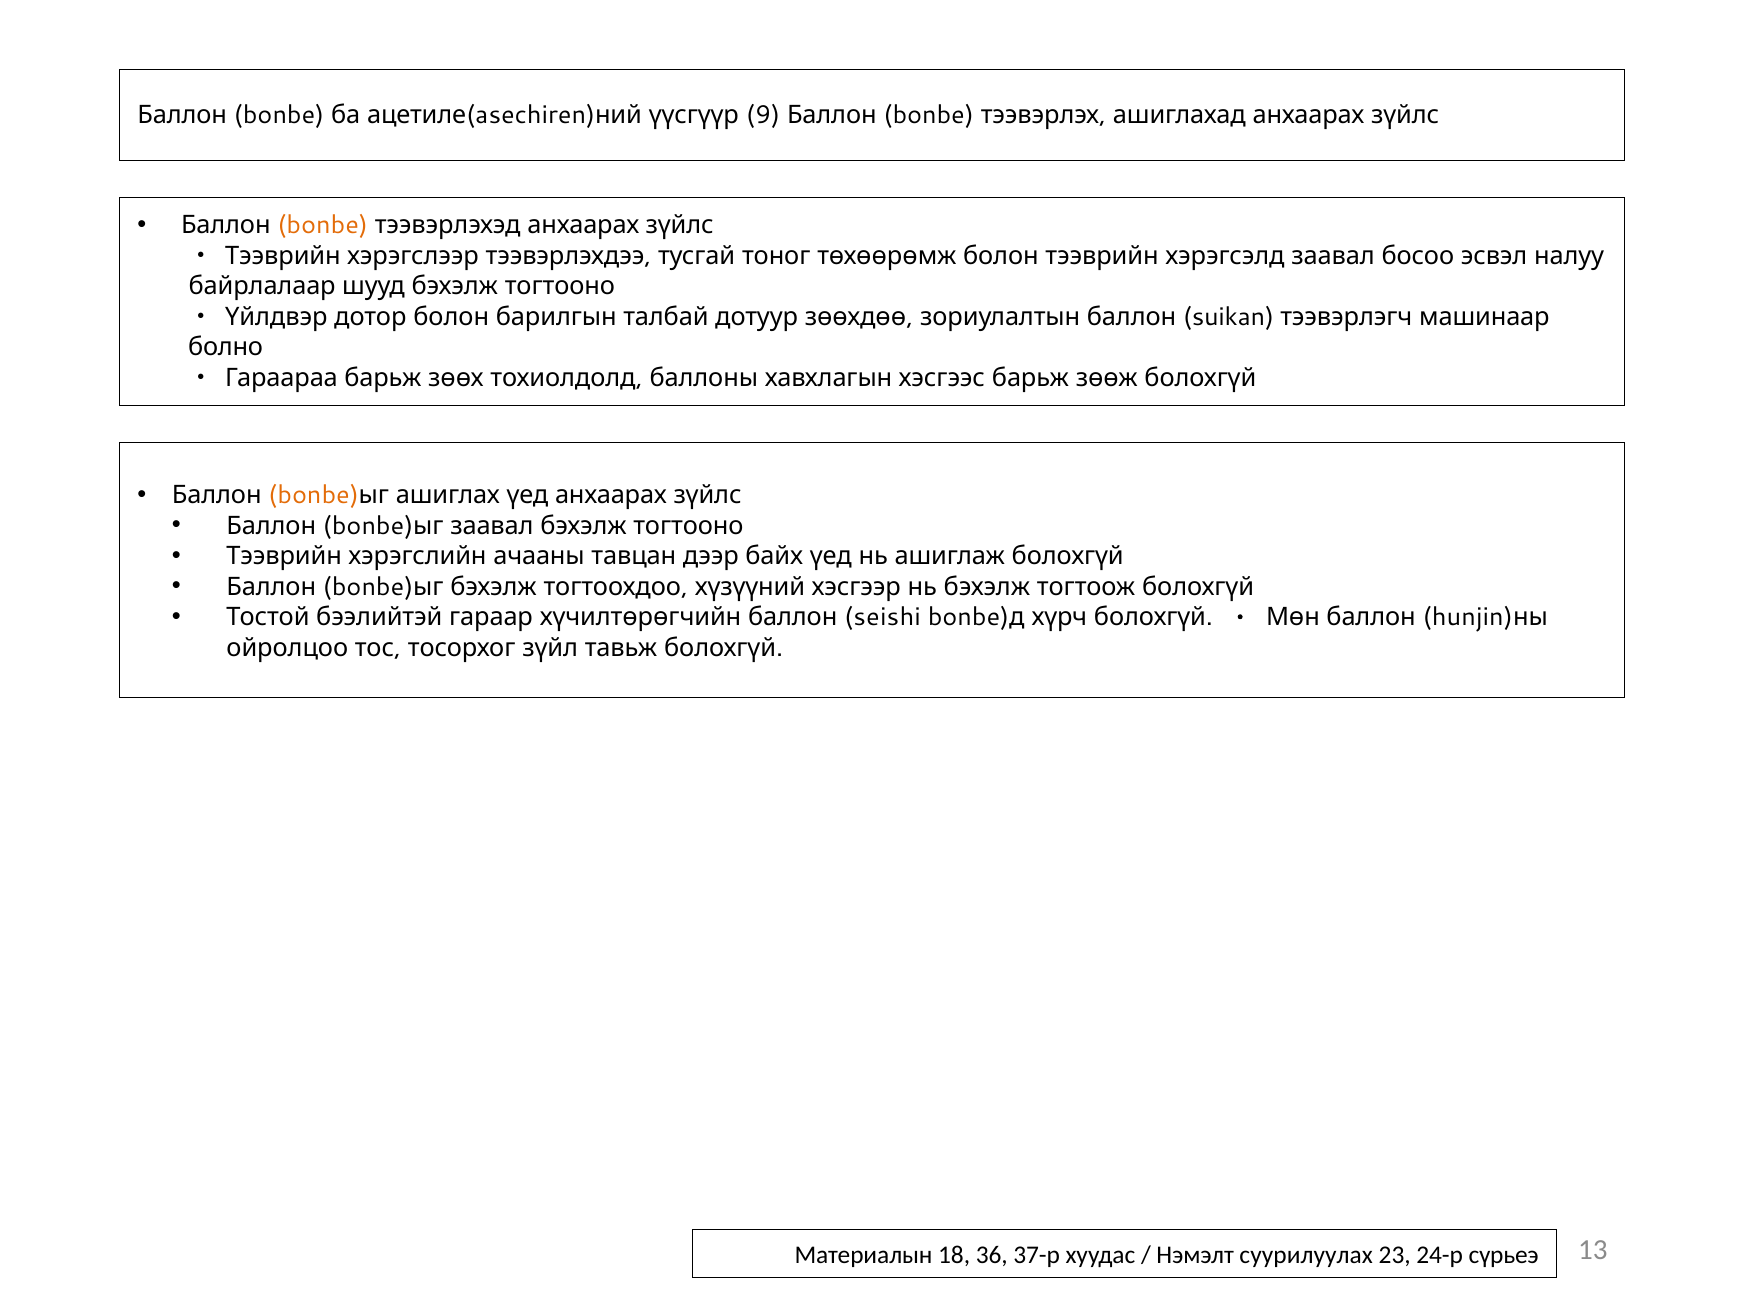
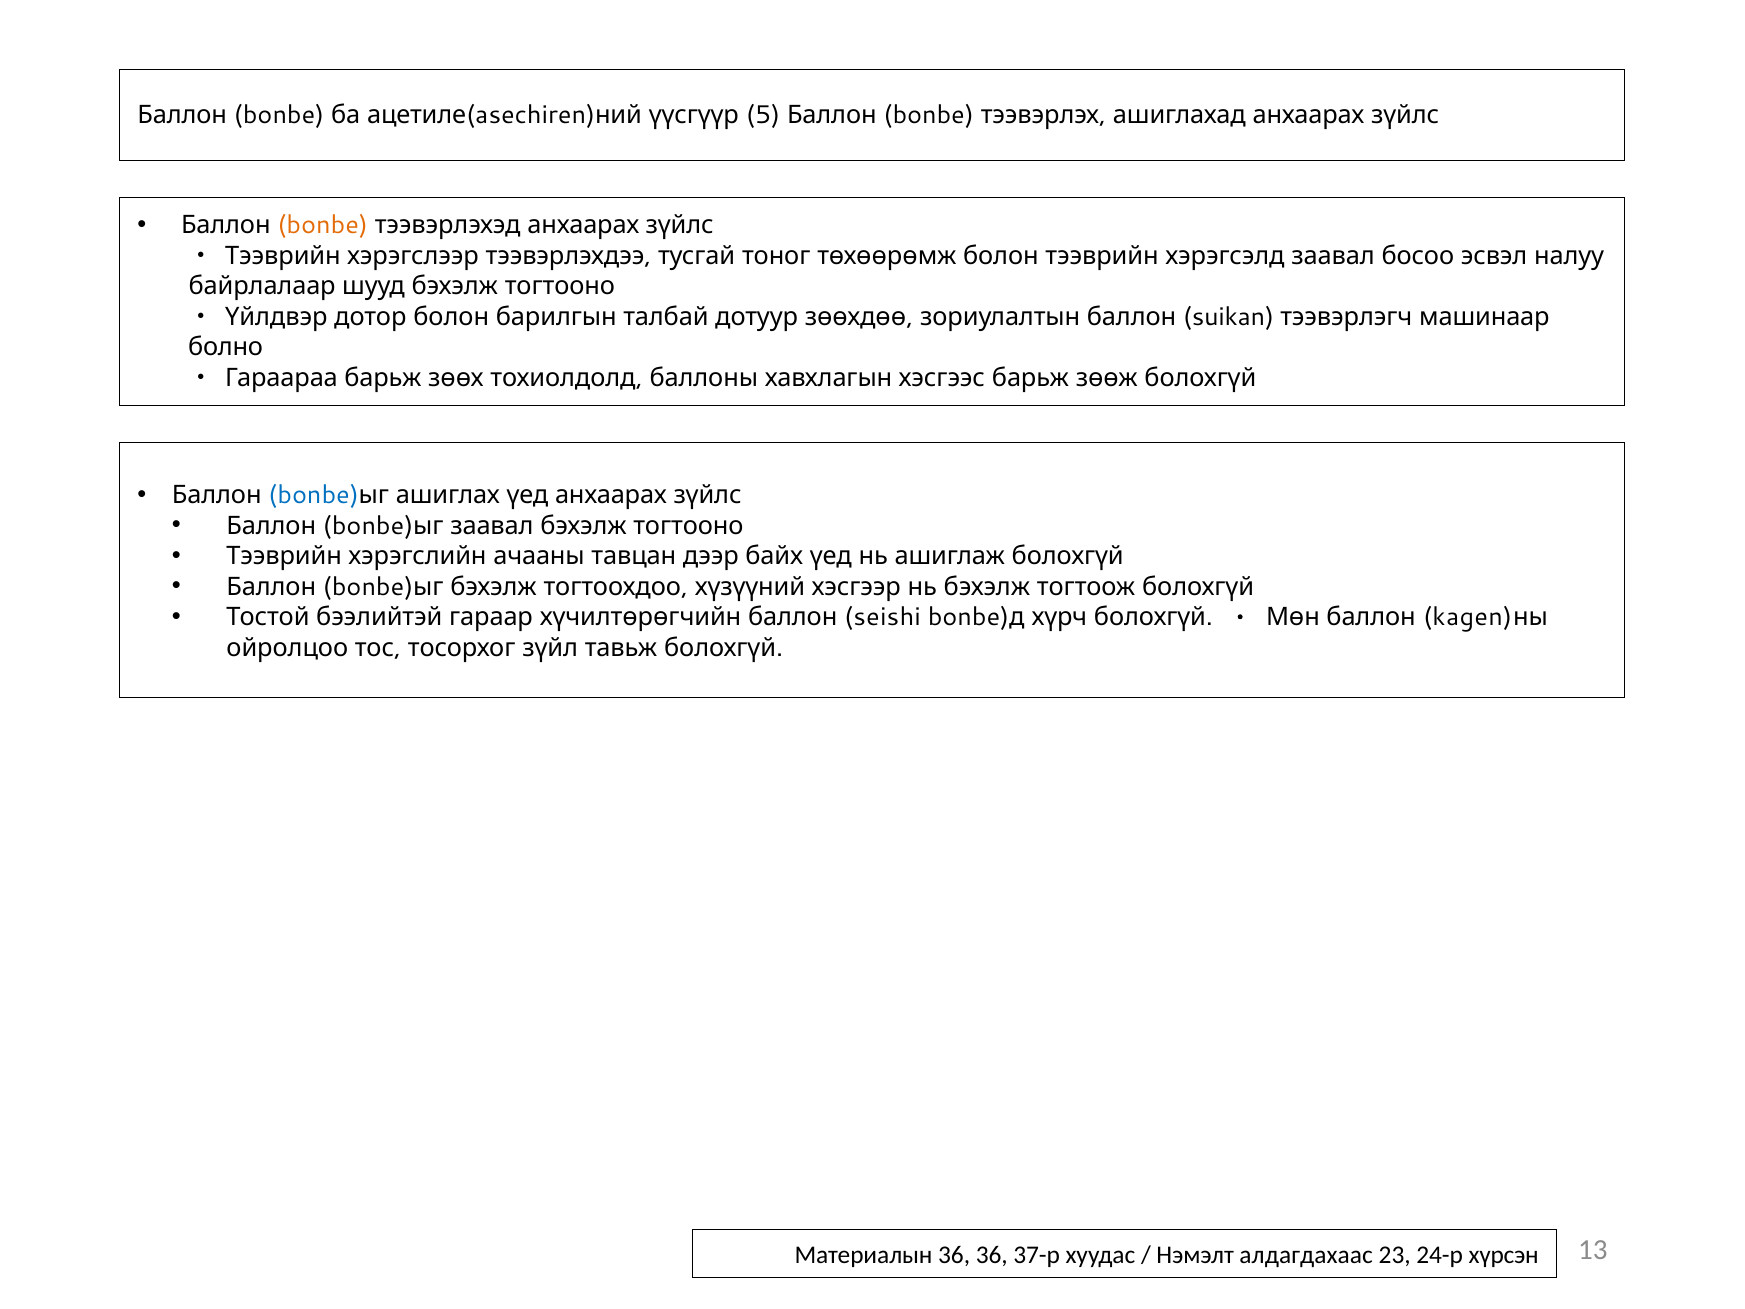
9: 9 -> 5
bonbe at (314, 495) colour: orange -> blue
hunjin: hunjin -> kagen
Материалын 18: 18 -> 36
суурилуулах: суурилуулах -> алдагдахаас
сүрьеэ: сүрьеэ -> хүрсэн
